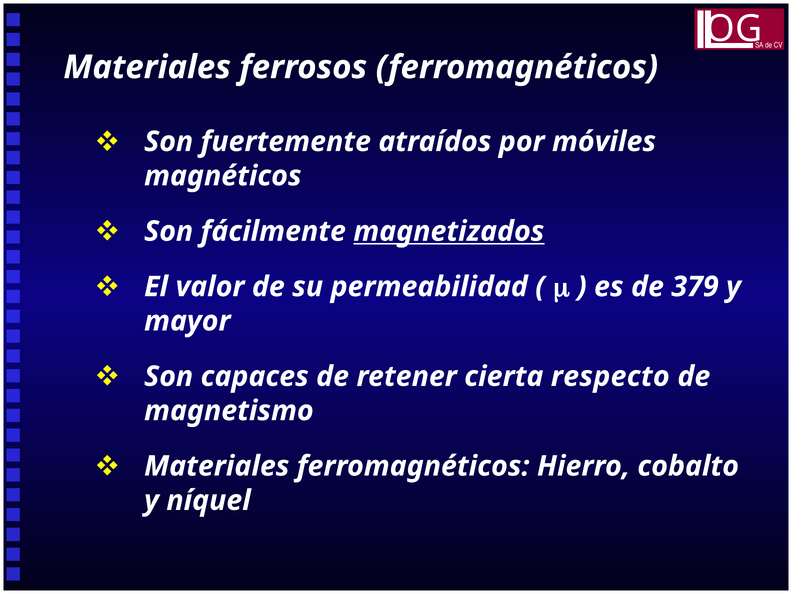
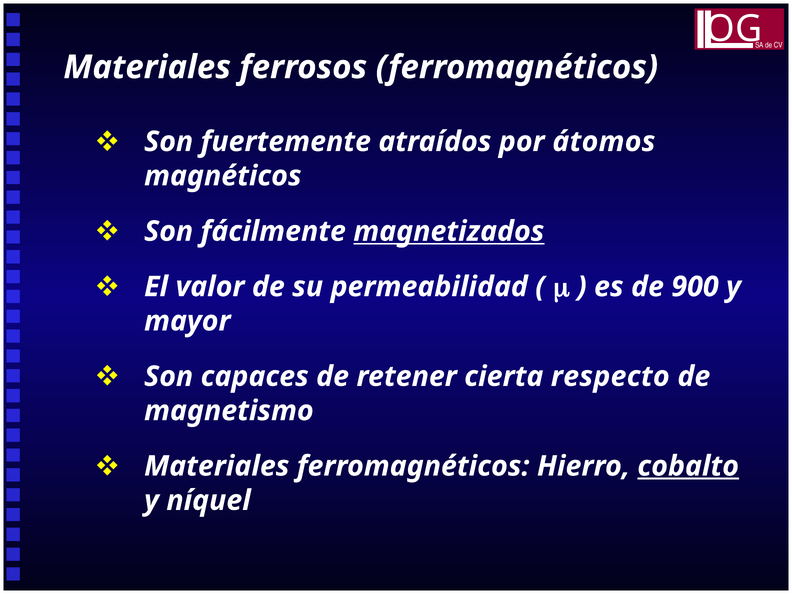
móviles: móviles -> átomos
379: 379 -> 900
cobalto underline: none -> present
